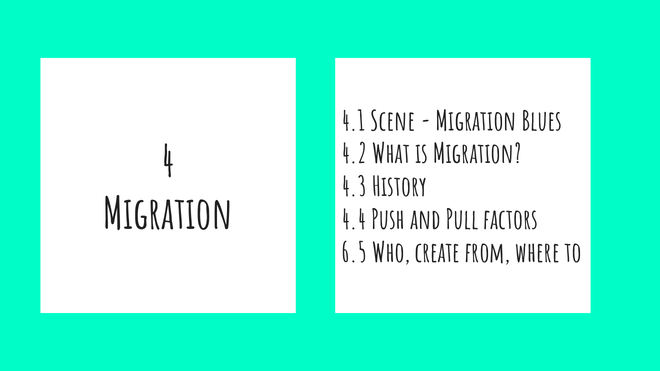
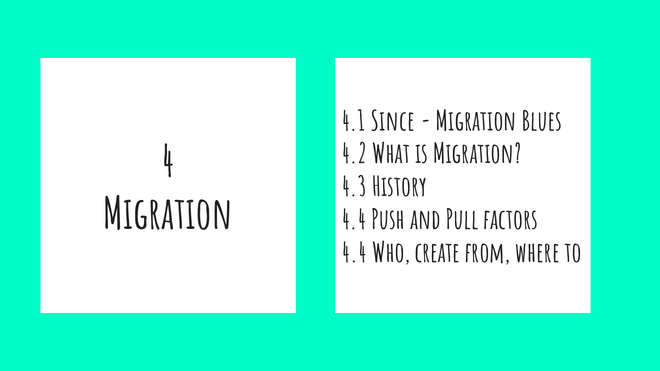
Scene: Scene -> Since
6.5 at (354, 254): 6.5 -> 4.4
